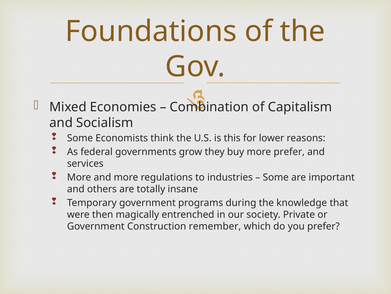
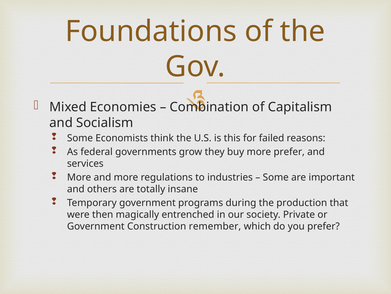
lower: lower -> failed
knowledge: knowledge -> production
